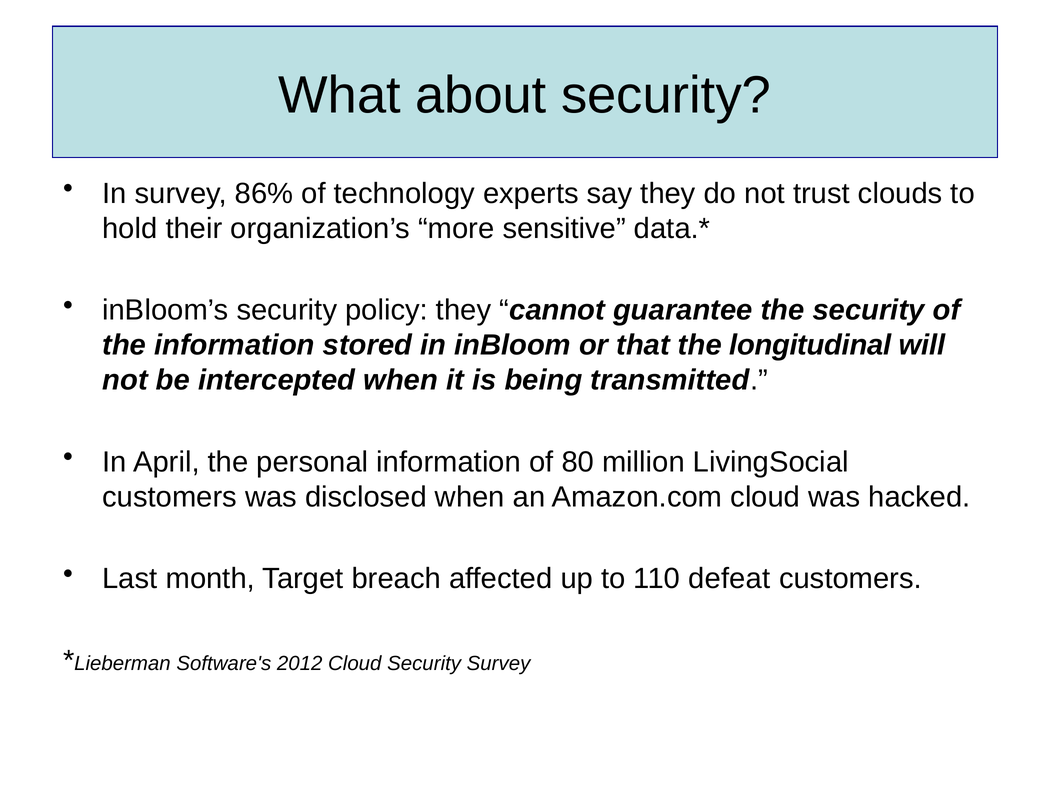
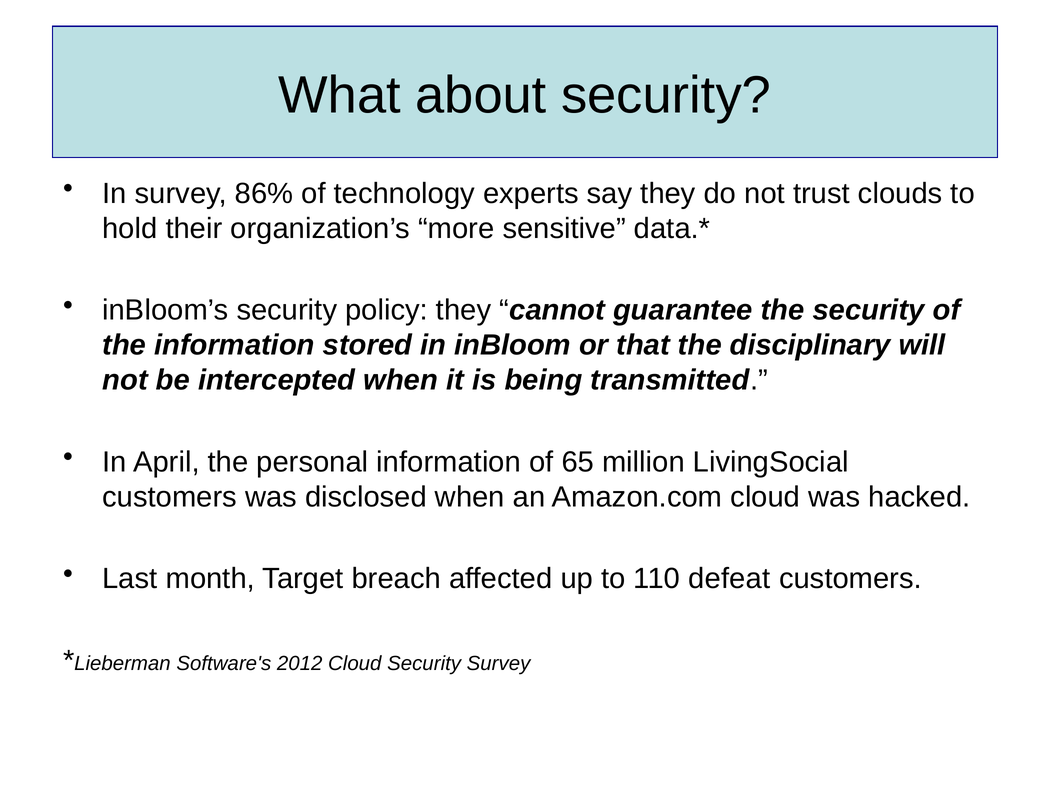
longitudinal: longitudinal -> disciplinary
80: 80 -> 65
